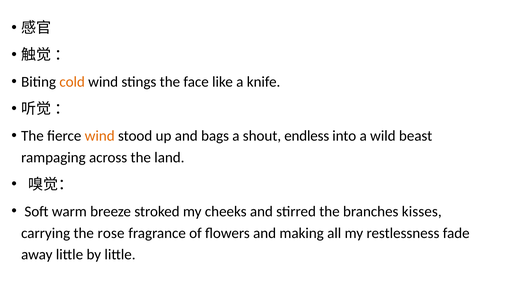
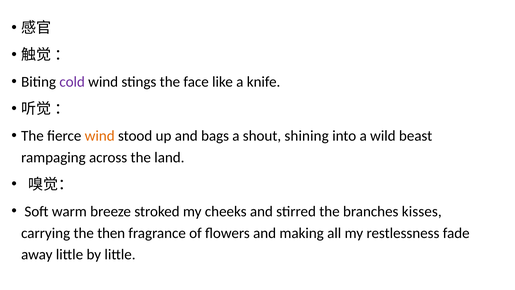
cold colour: orange -> purple
endless: endless -> shining
rose: rose -> then
